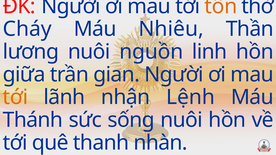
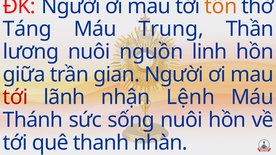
Cháy: Cháy -> Táng
Nhiêu: Nhiêu -> Trung
tới at (15, 97) colour: orange -> red
